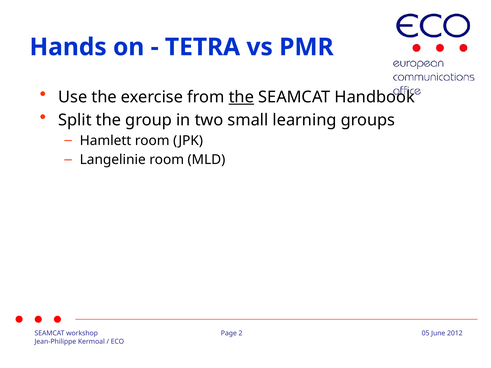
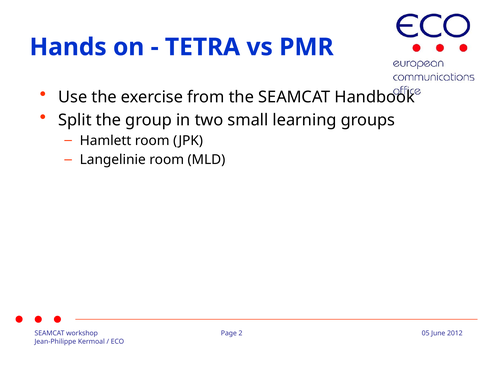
the at (241, 97) underline: present -> none
